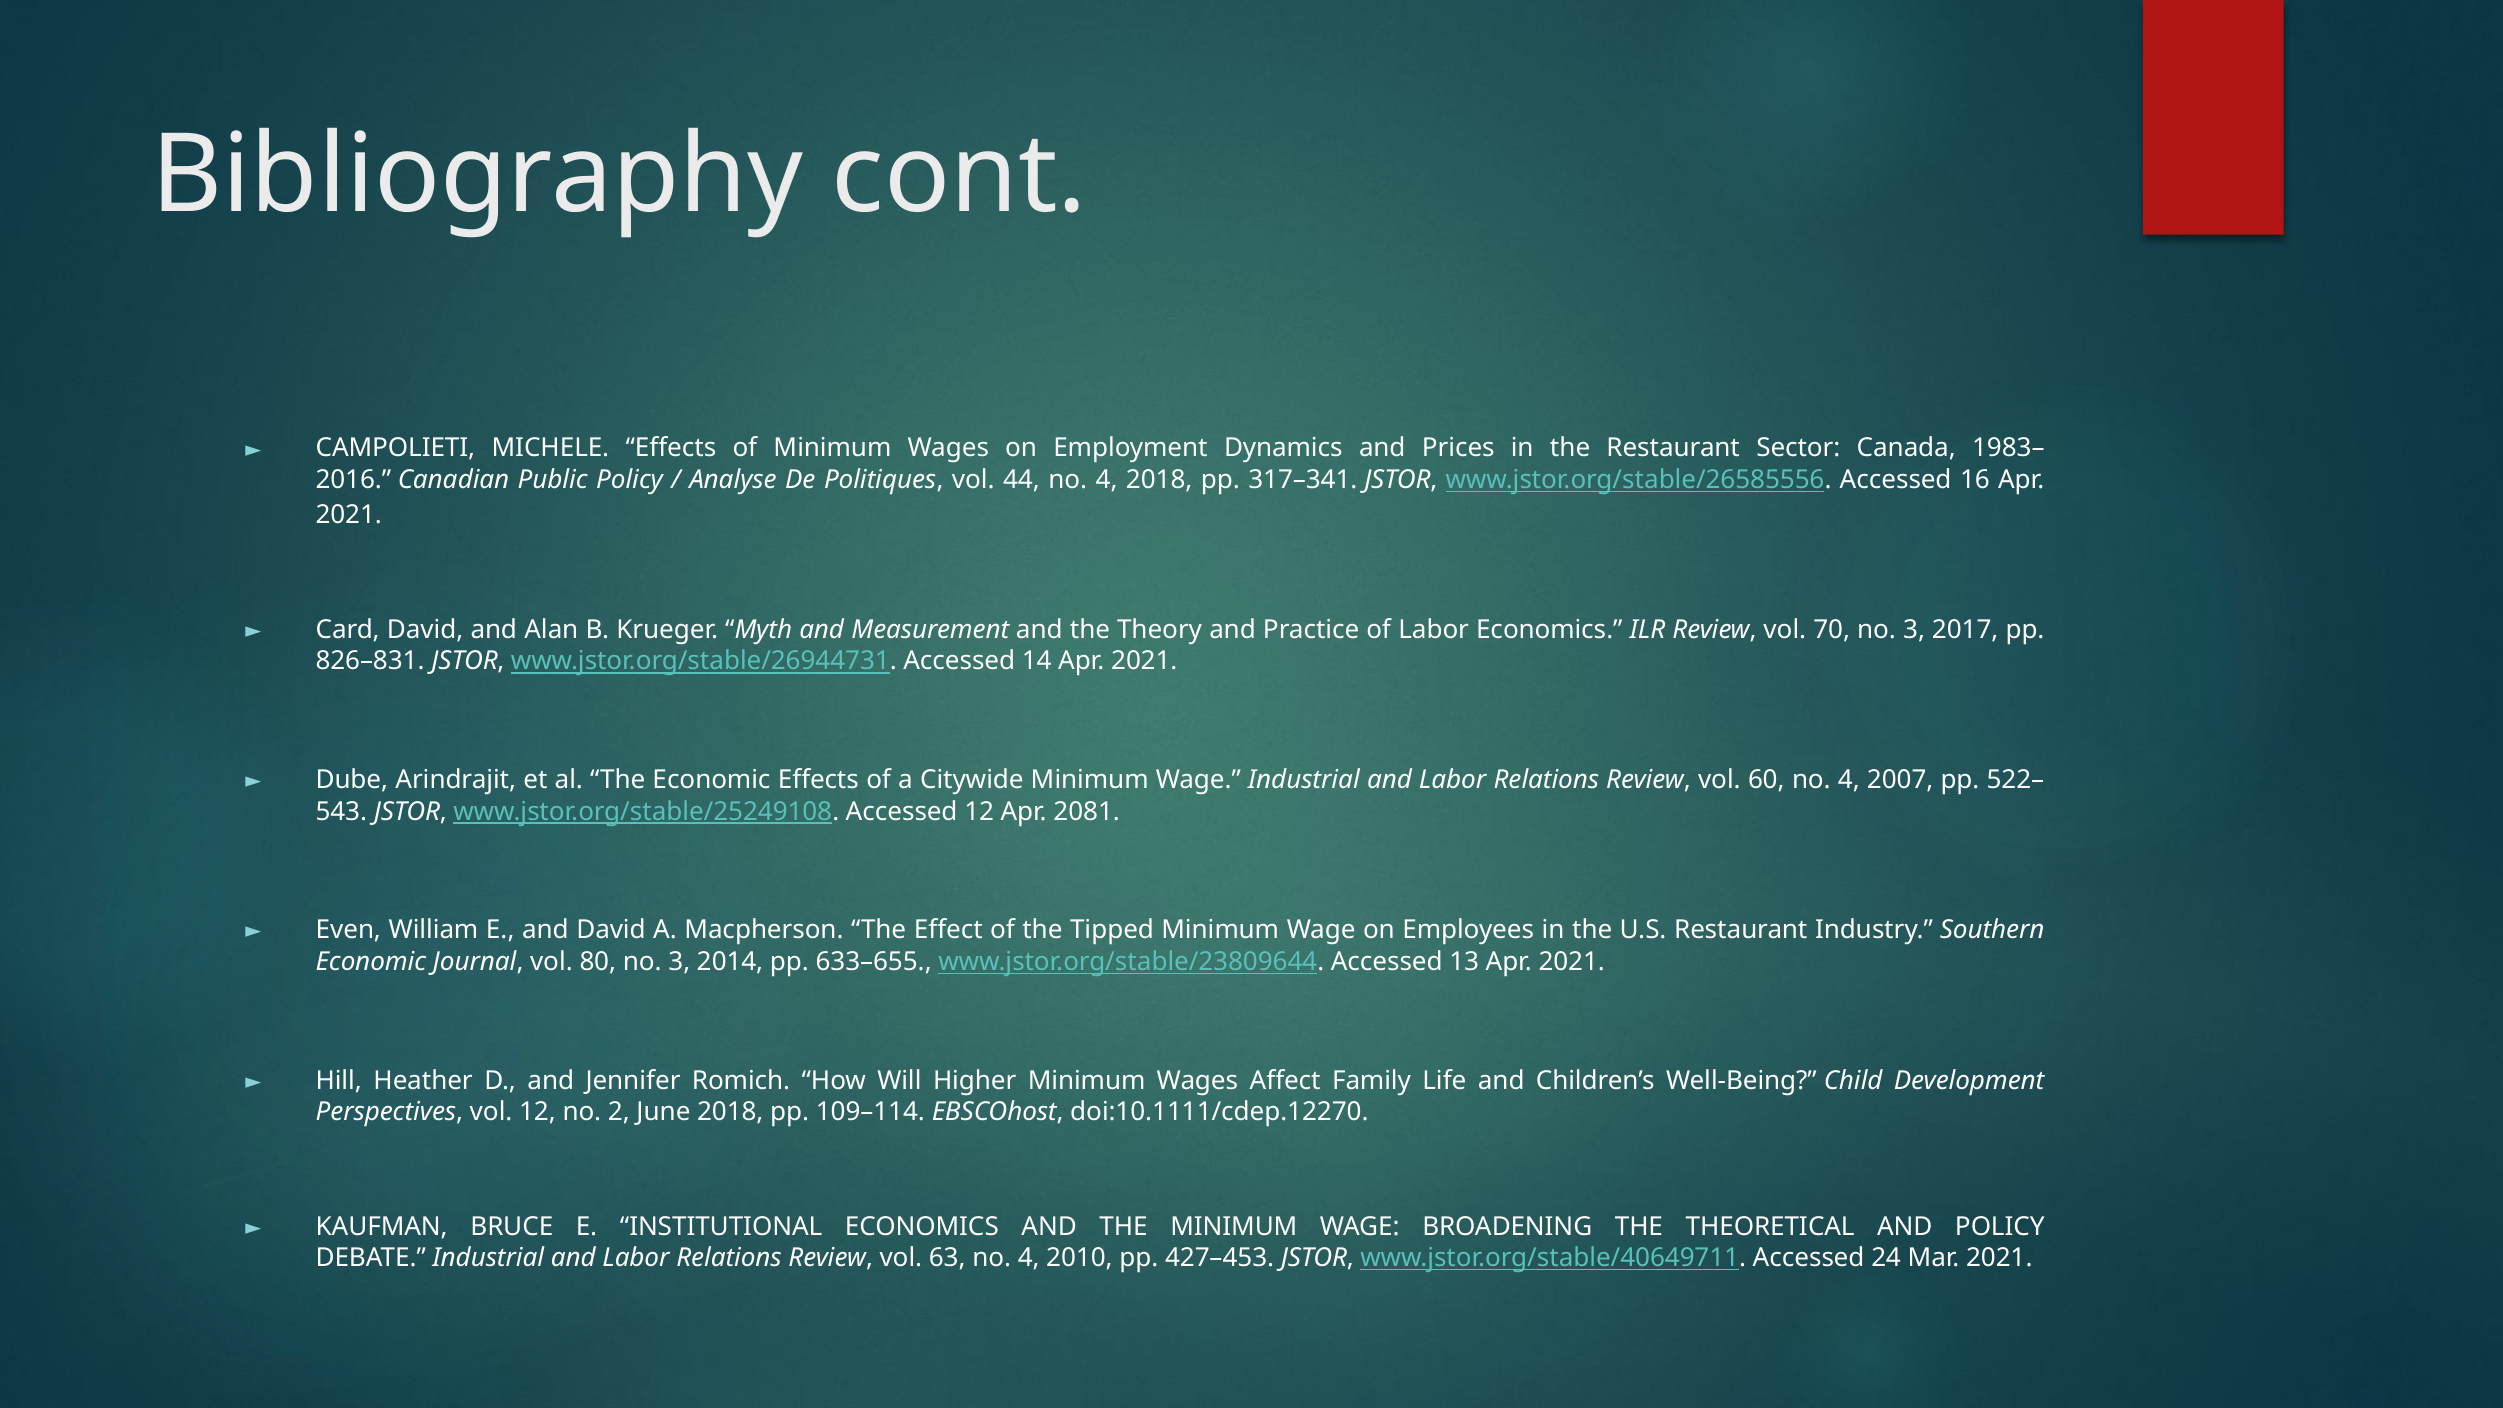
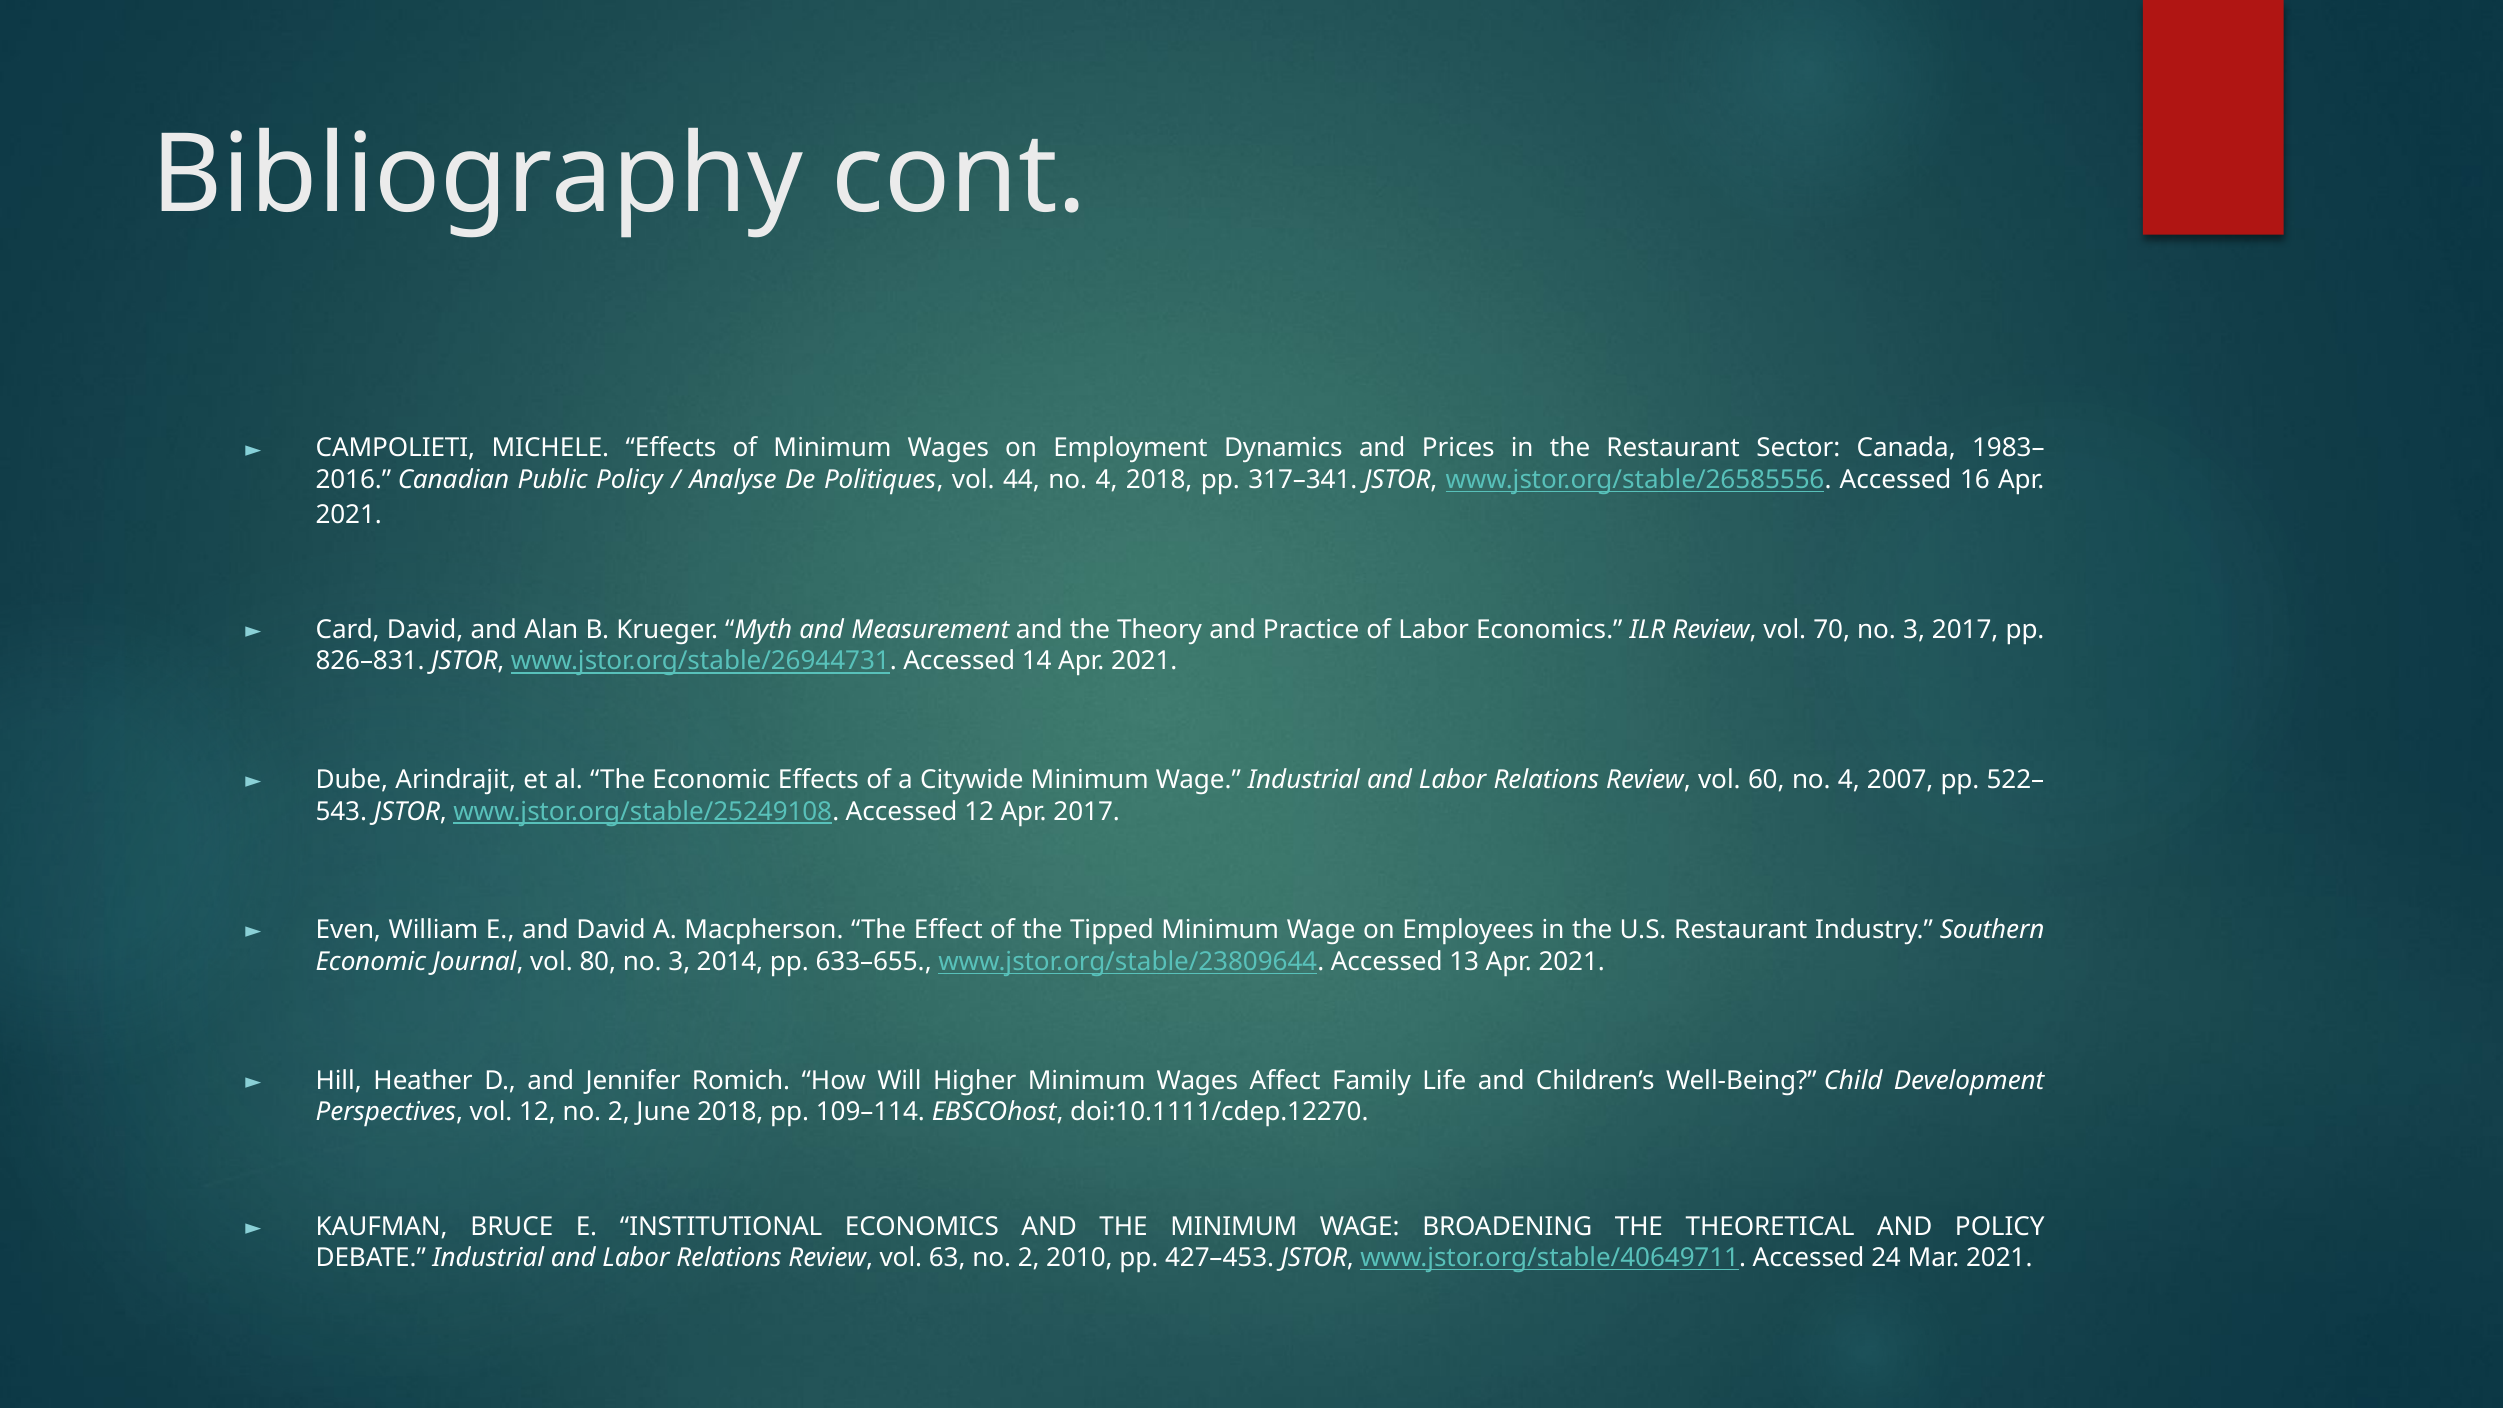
Apr 2081: 2081 -> 2017
63 no 4: 4 -> 2
